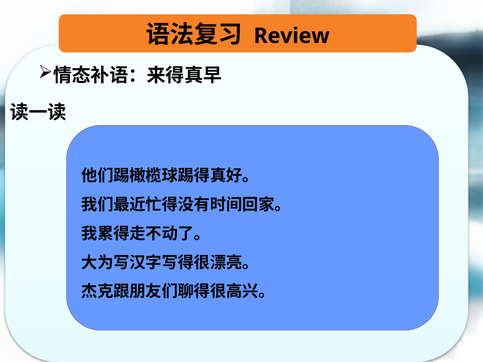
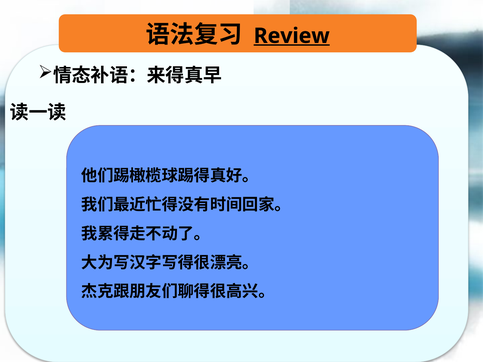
Review underline: none -> present
